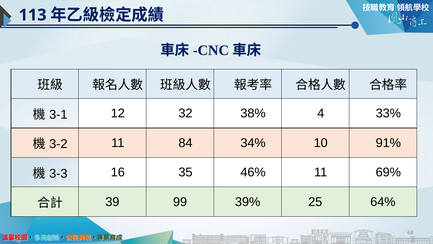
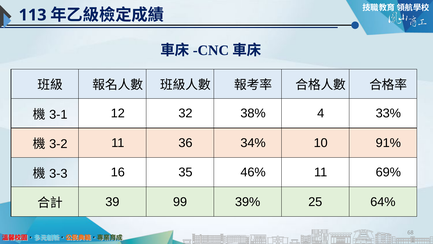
84: 84 -> 36
